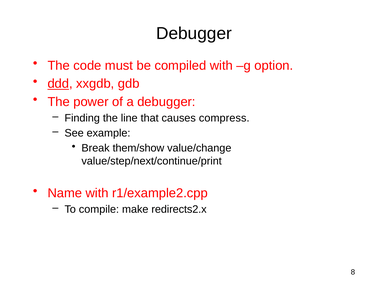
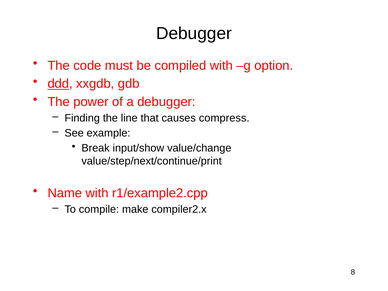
them/show: them/show -> input/show
redirects2.x: redirects2.x -> compiler2.x
